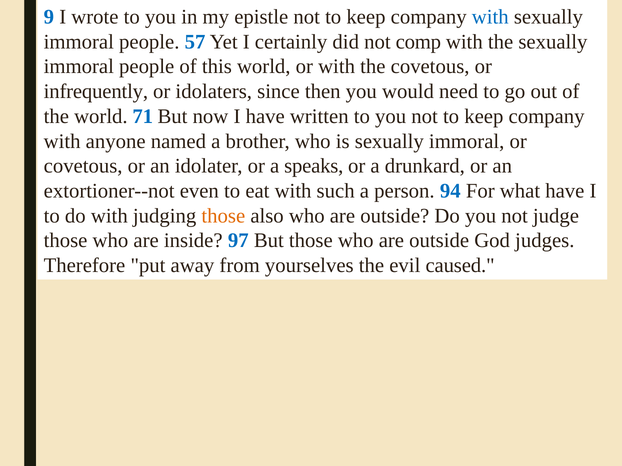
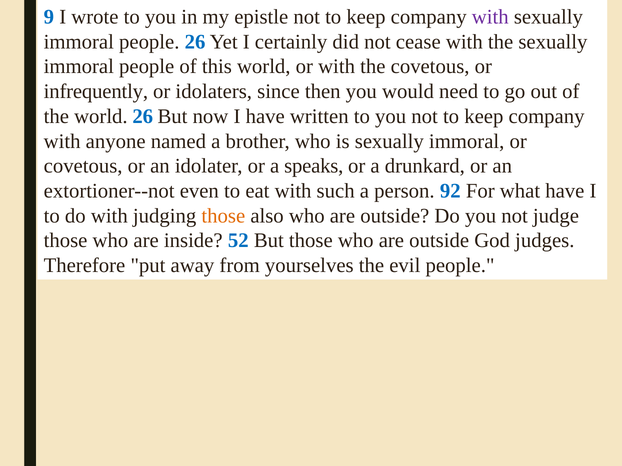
with at (490, 17) colour: blue -> purple
people 57: 57 -> 26
comp: comp -> cease
world 71: 71 -> 26
94: 94 -> 92
97: 97 -> 52
evil caused: caused -> people
